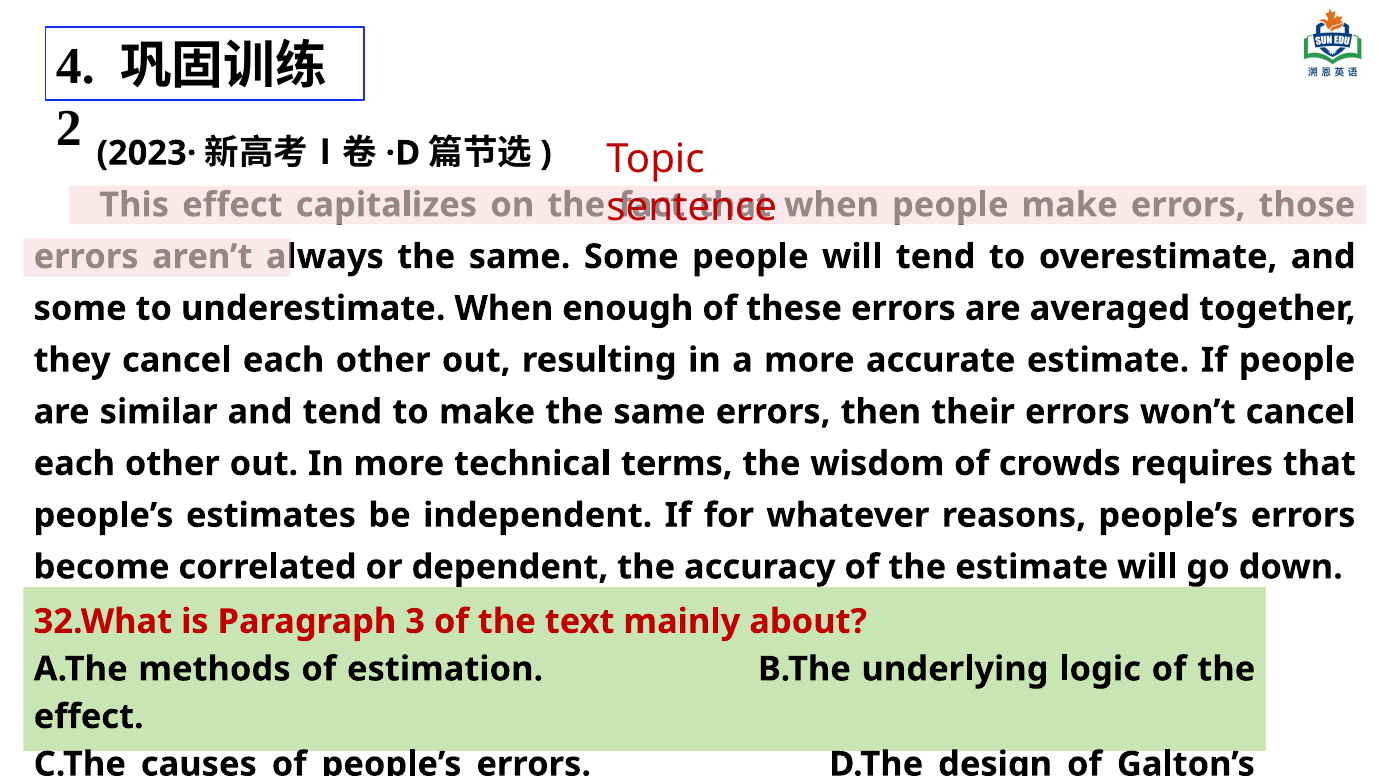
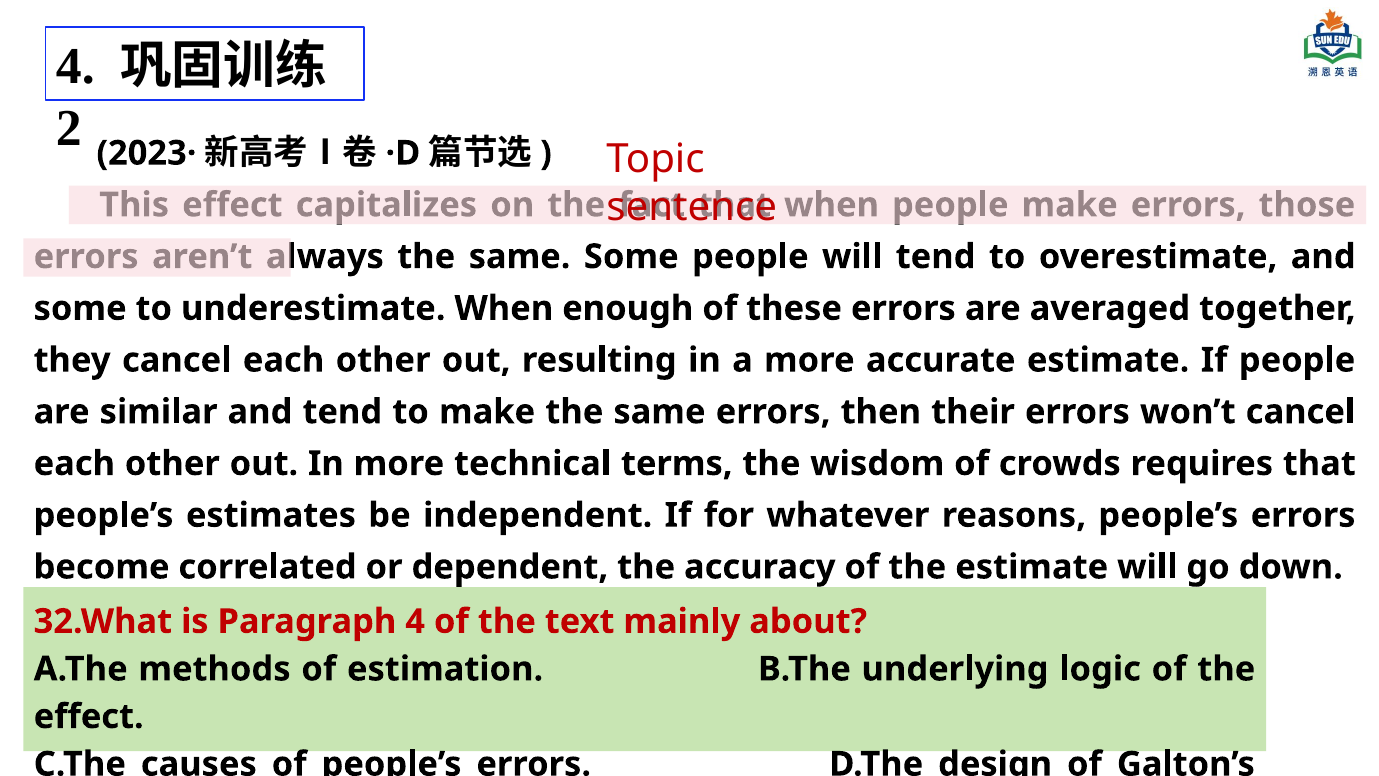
Paragraph 3: 3 -> 4
